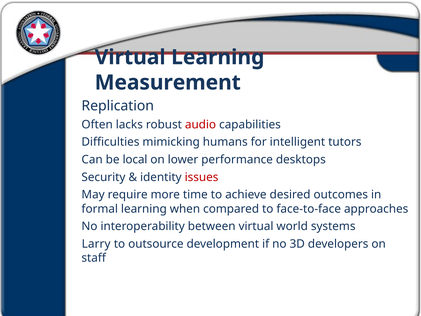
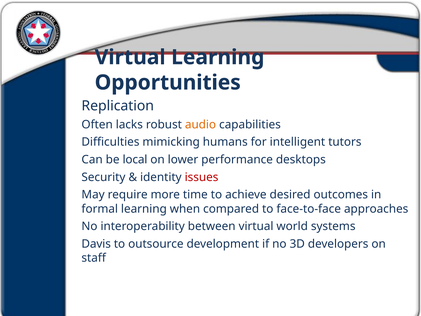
Measurement: Measurement -> Opportunities
audio colour: red -> orange
Larry: Larry -> Davis
